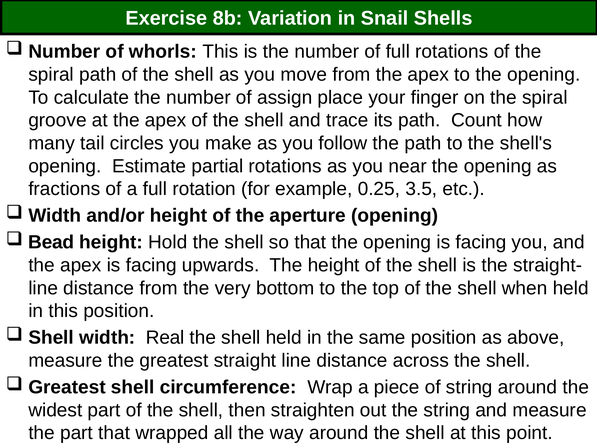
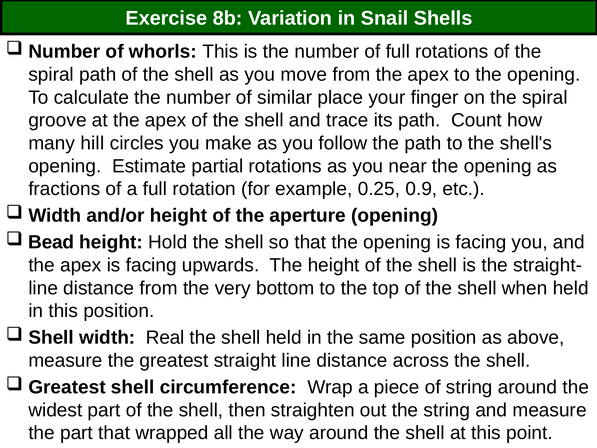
assign: assign -> similar
tail: tail -> hill
3.5: 3.5 -> 0.9
